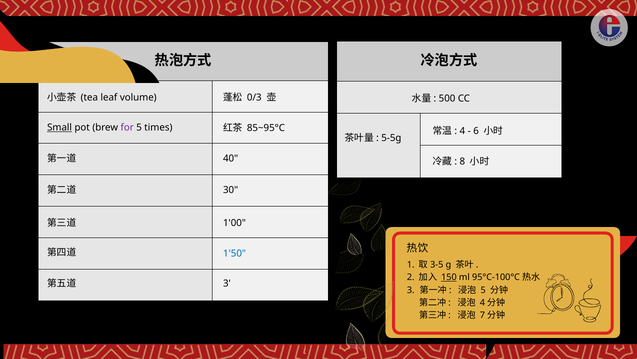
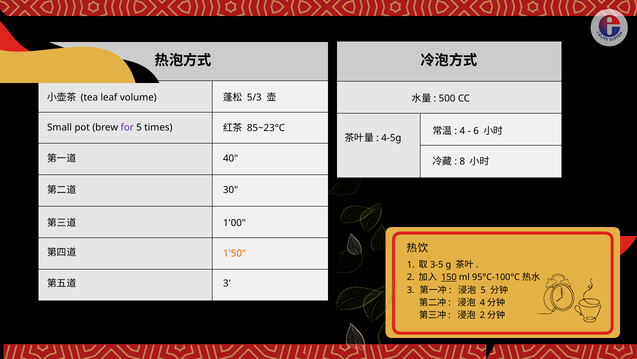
0/3: 0/3 -> 5/3
85~95°C: 85~95°C -> 85~23°C
Small underline: present -> none
5-5g: 5-5g -> 4-5g
1'50 colour: blue -> orange
7 at (482, 315): 7 -> 2
